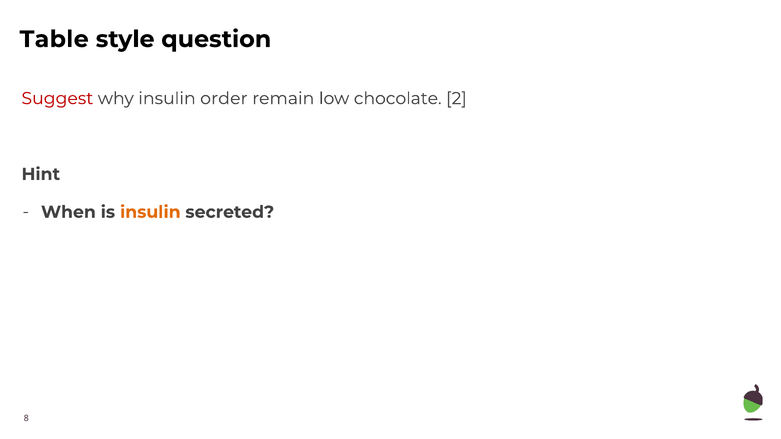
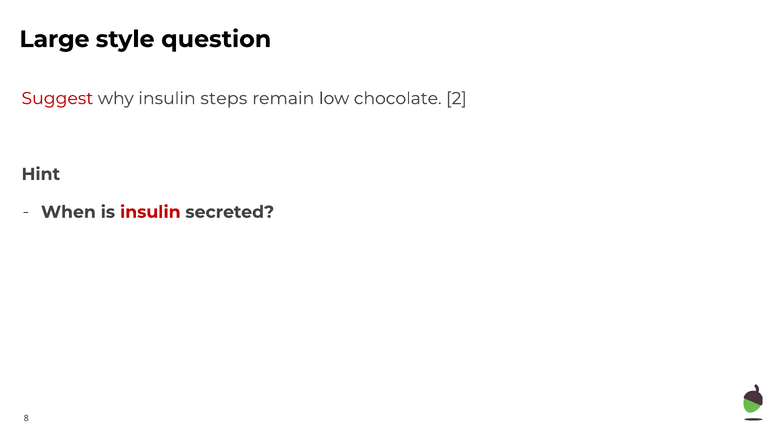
Table: Table -> Large
order: order -> steps
insulin at (150, 212) colour: orange -> red
